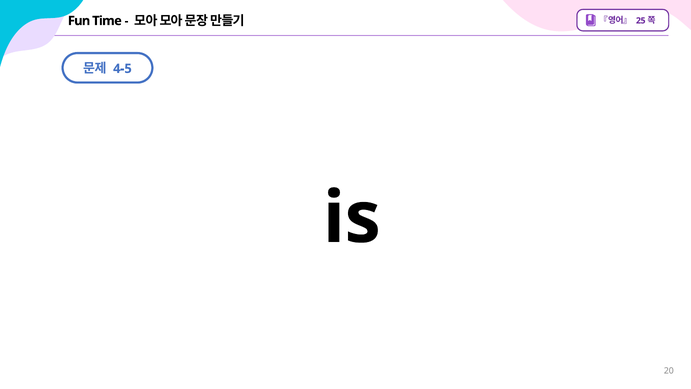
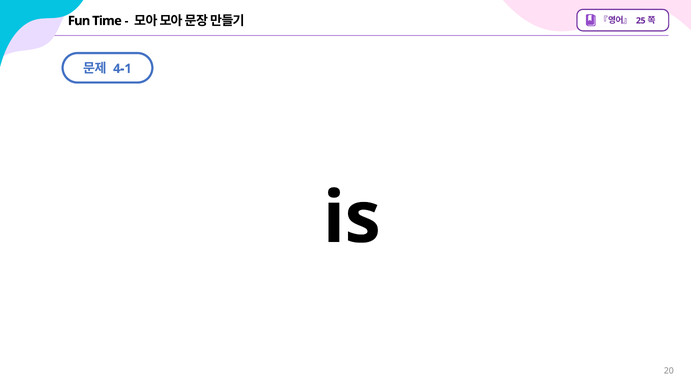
4-5: 4-5 -> 4-1
